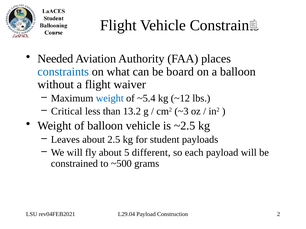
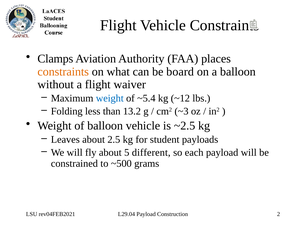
Needed: Needed -> Clamps
constraints at (63, 72) colour: blue -> orange
Critical: Critical -> Folding
